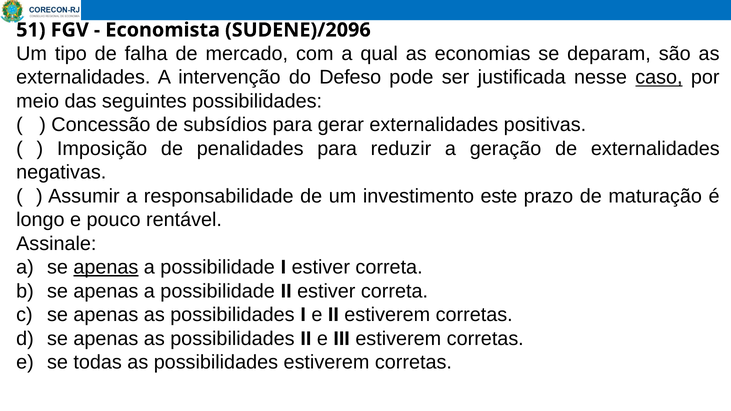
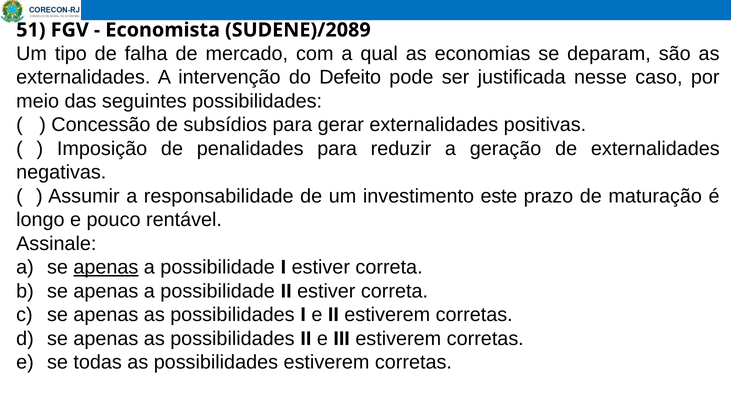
SUDENE)/2096: SUDENE)/2096 -> SUDENE)/2089
Defeso: Defeso -> Defeito
caso underline: present -> none
